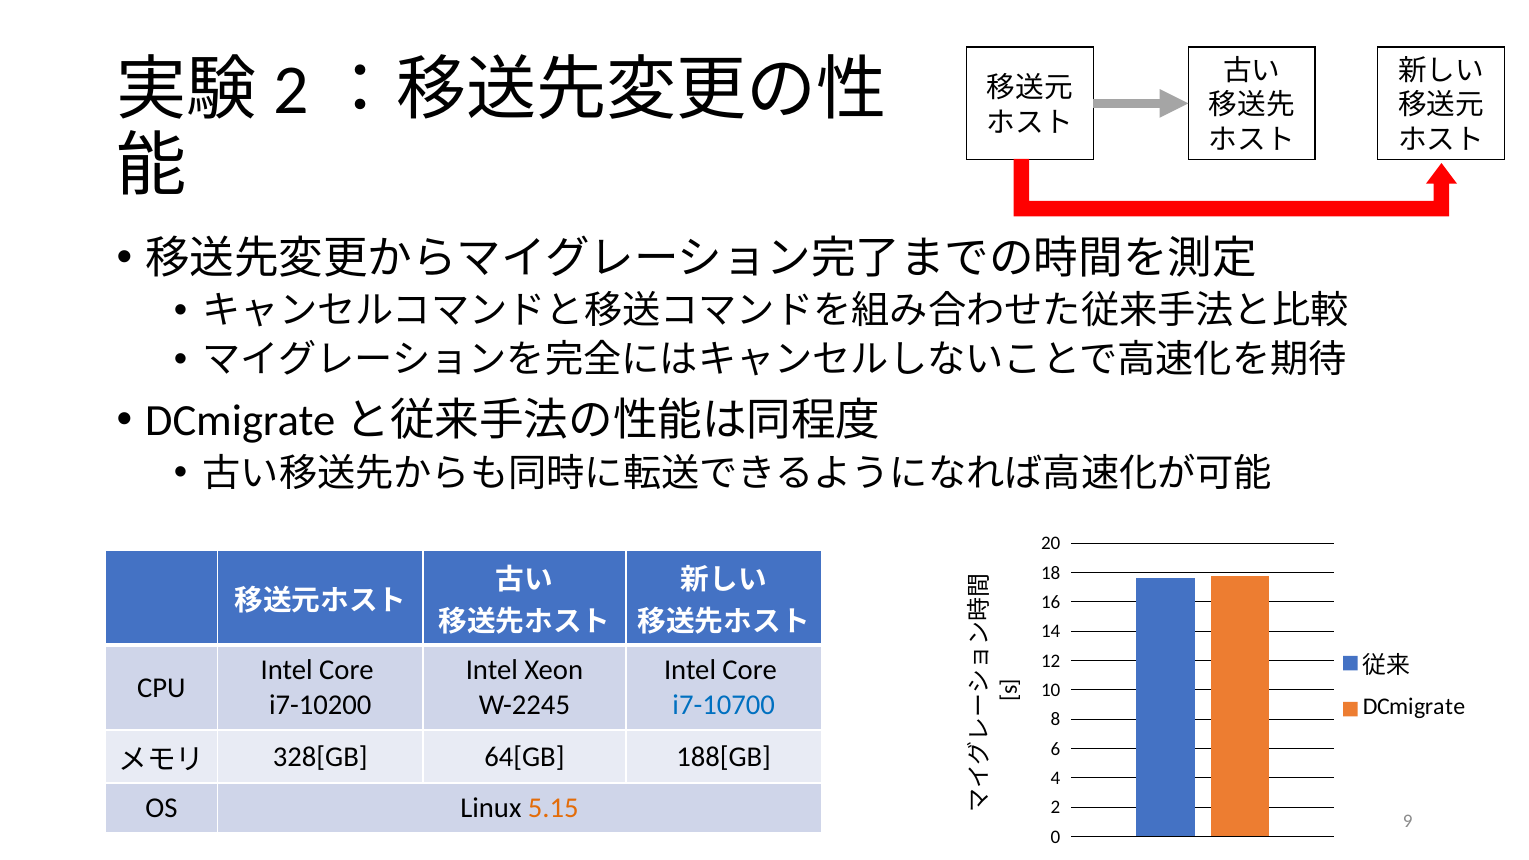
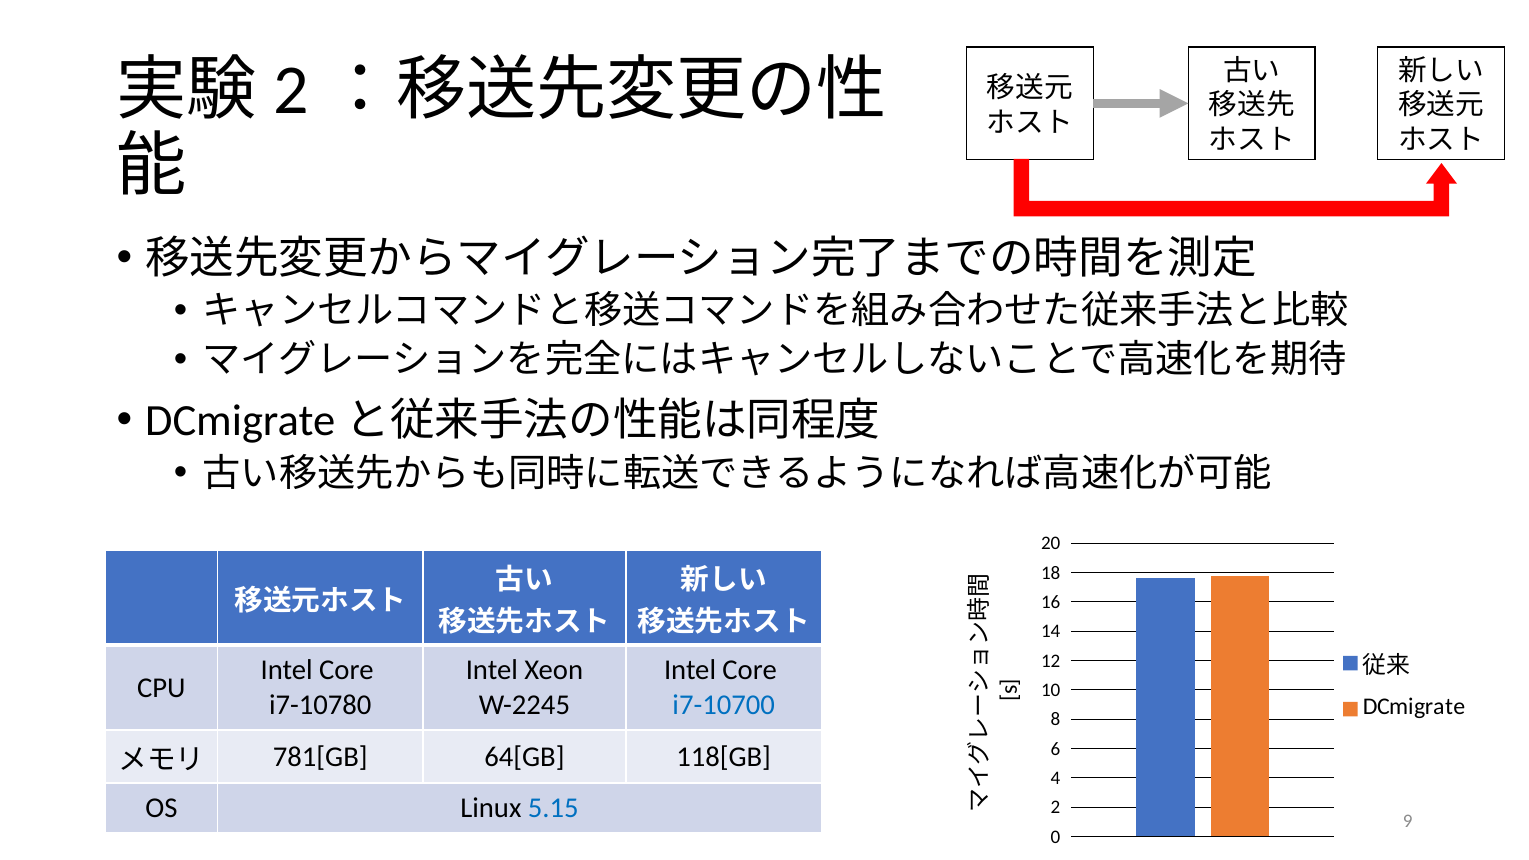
i7-10200: i7-10200 -> i7-10780
328[GB: 328[GB -> 781[GB
188[GB: 188[GB -> 118[GB
5.15 colour: orange -> blue
